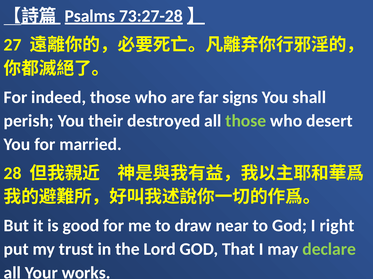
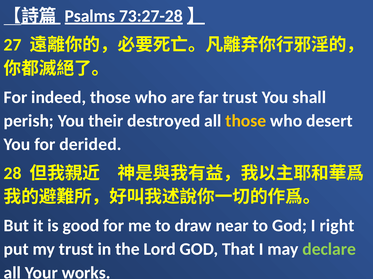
far signs: signs -> trust
those at (246, 121) colour: light green -> yellow
married: married -> derided
